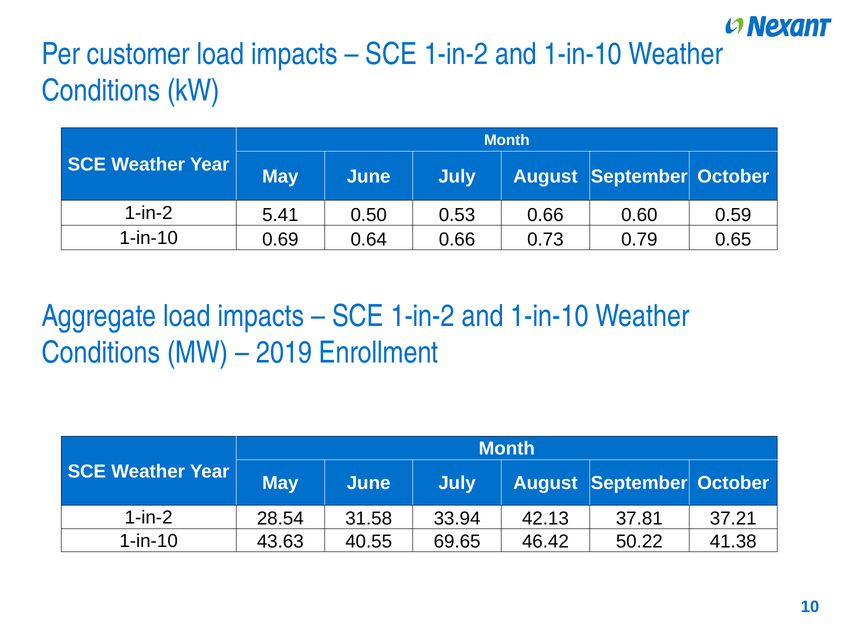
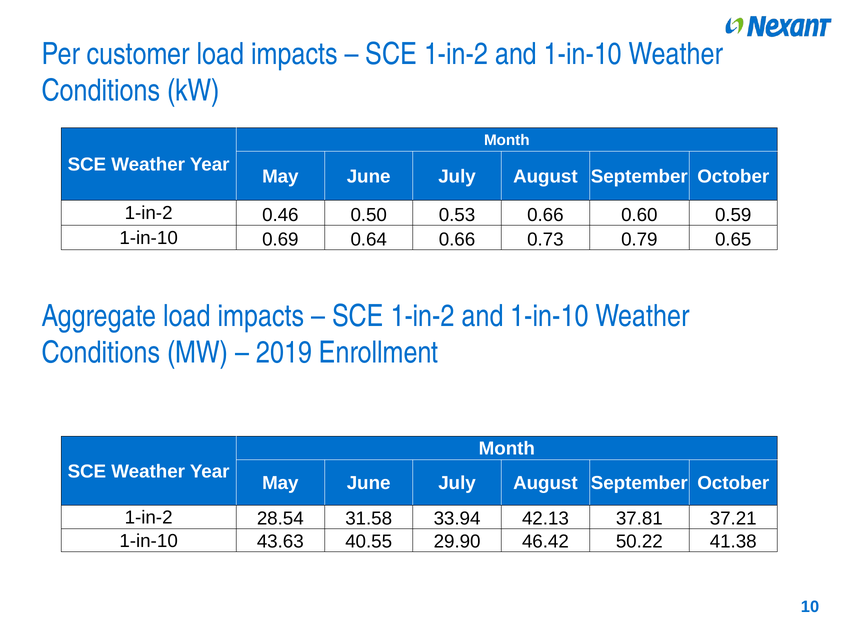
5.41: 5.41 -> 0.46
69.65: 69.65 -> 29.90
